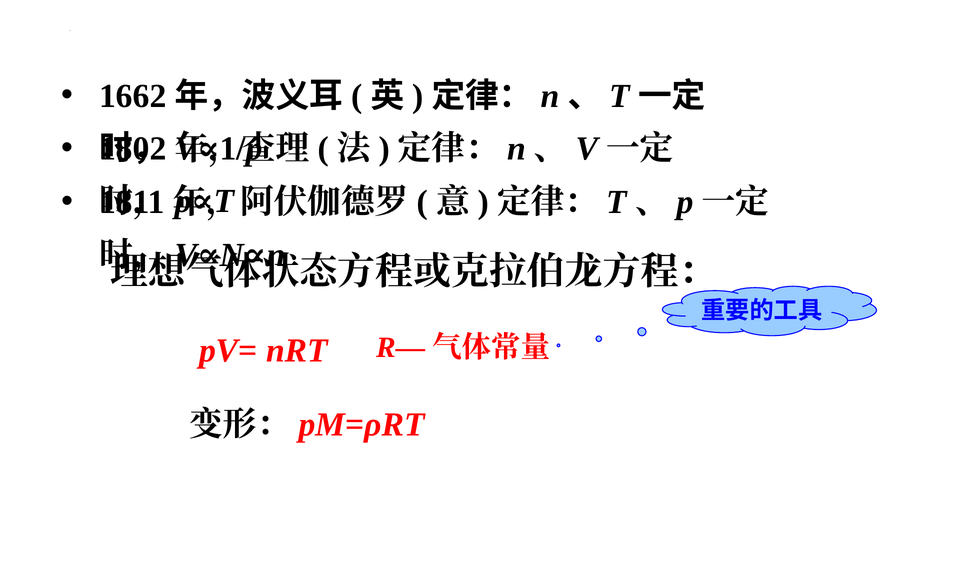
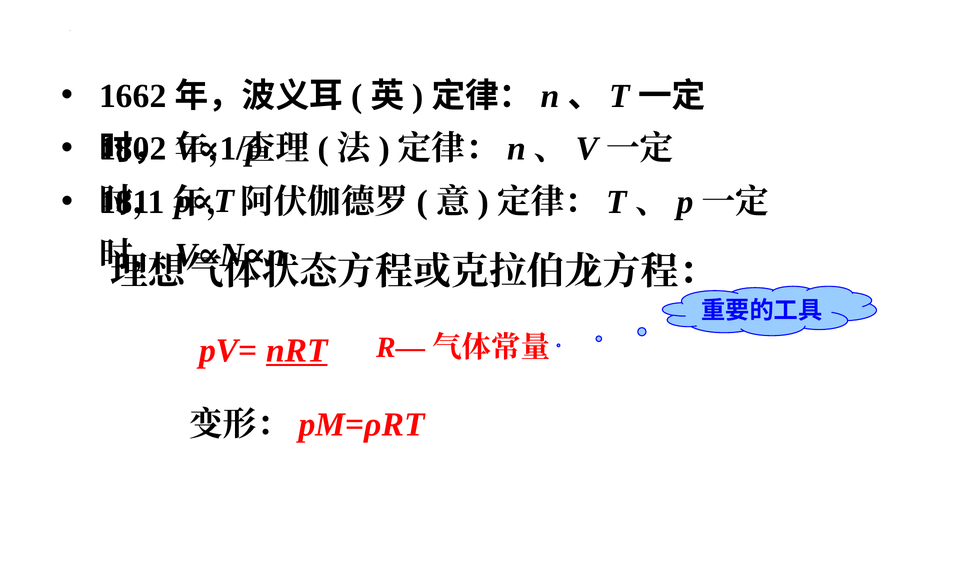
nRT underline: none -> present
